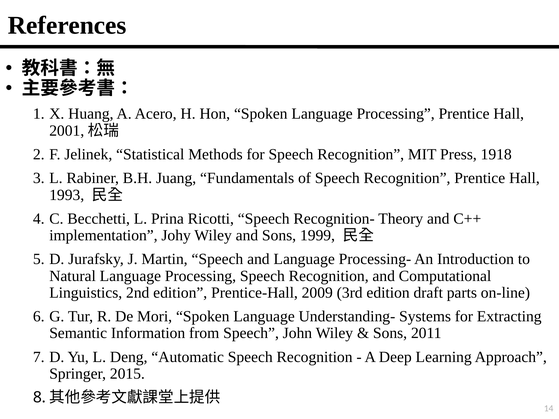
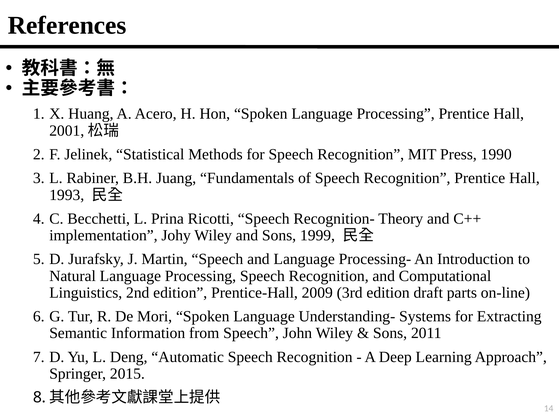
1918: 1918 -> 1990
